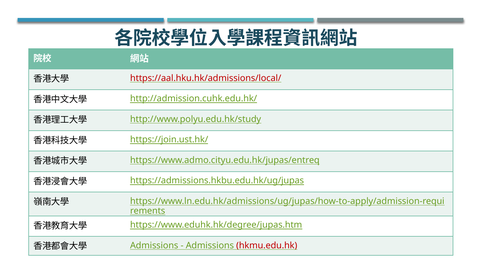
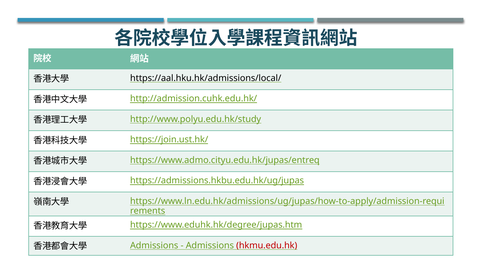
https://aal.hku.hk/admissions/local/ colour: red -> black
